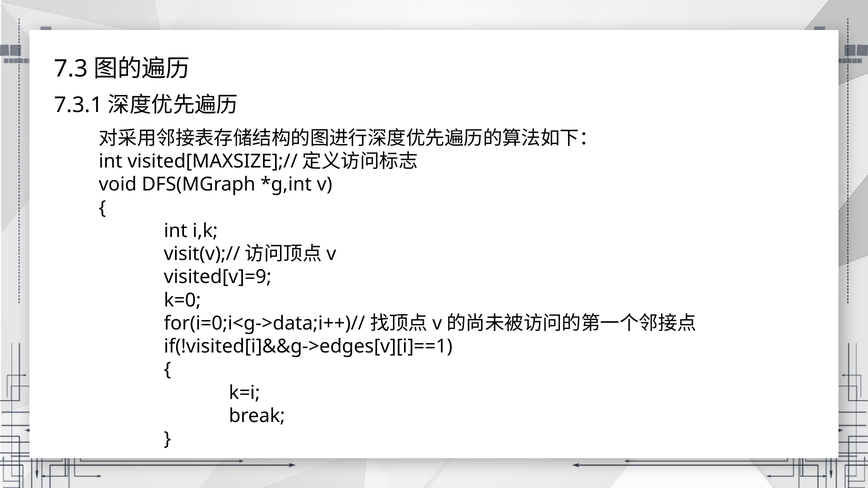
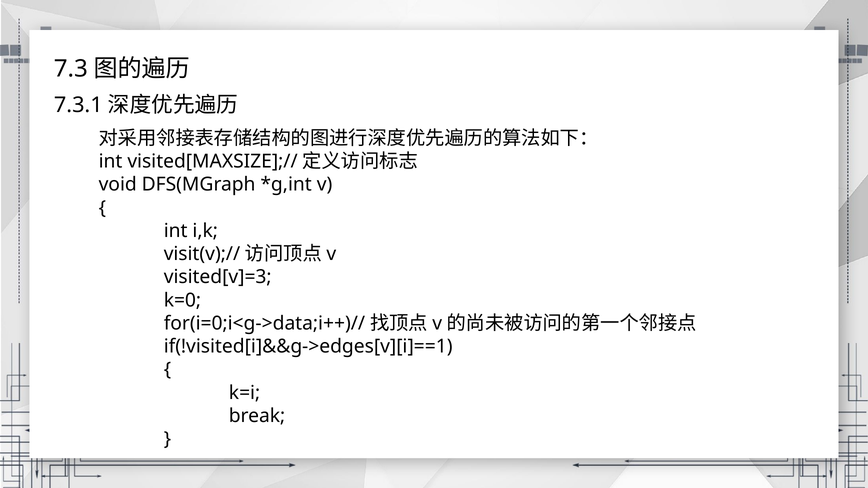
visited[v]=9: visited[v]=9 -> visited[v]=3
